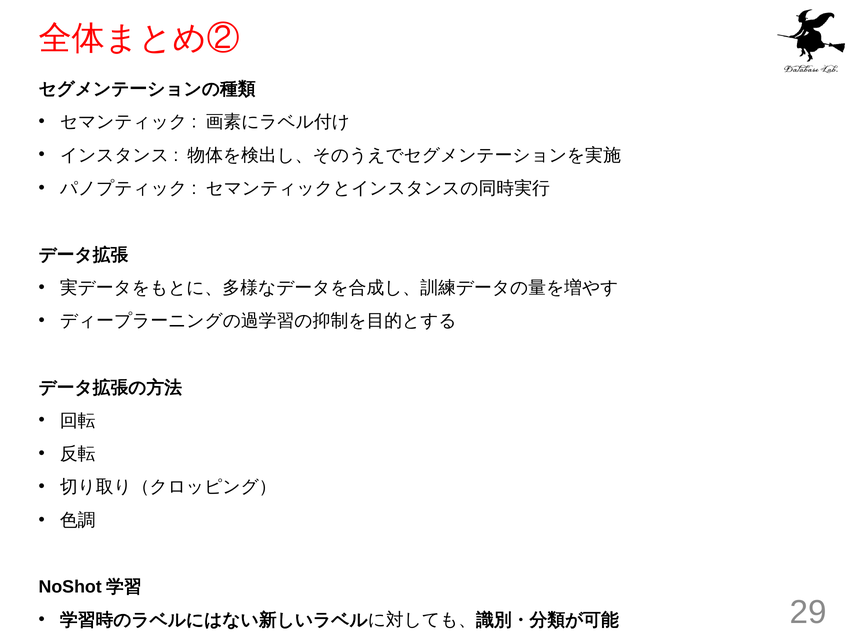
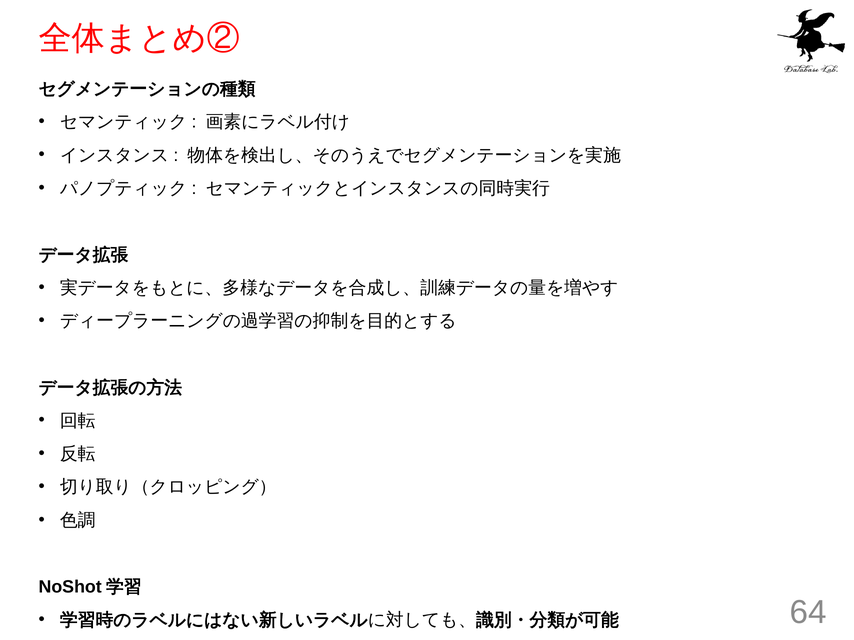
29: 29 -> 64
